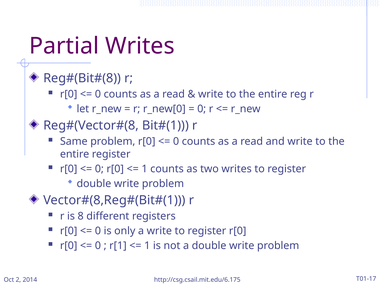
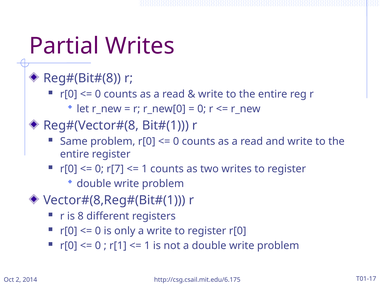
0 r[0: r[0 -> r[7
